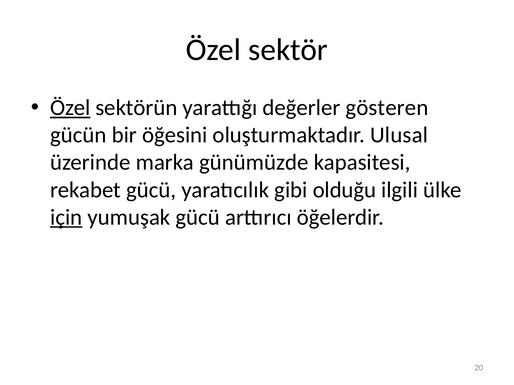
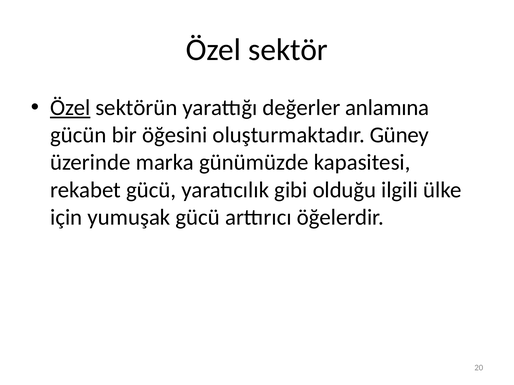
gösteren: gösteren -> anlamına
Ulusal: Ulusal -> Güney
için underline: present -> none
